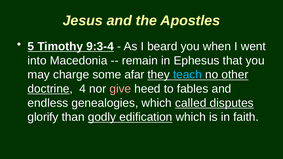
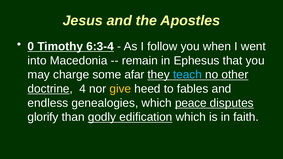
5: 5 -> 0
9:3-4: 9:3-4 -> 6:3-4
beard: beard -> follow
give colour: pink -> yellow
called: called -> peace
